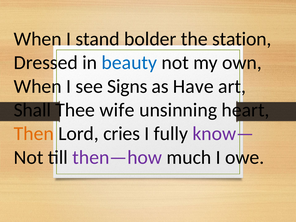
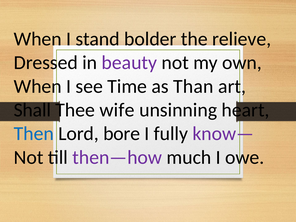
station: station -> relieve
beauty colour: blue -> purple
Signs: Signs -> Time
Have: Have -> Than
Then colour: orange -> blue
cries: cries -> bore
